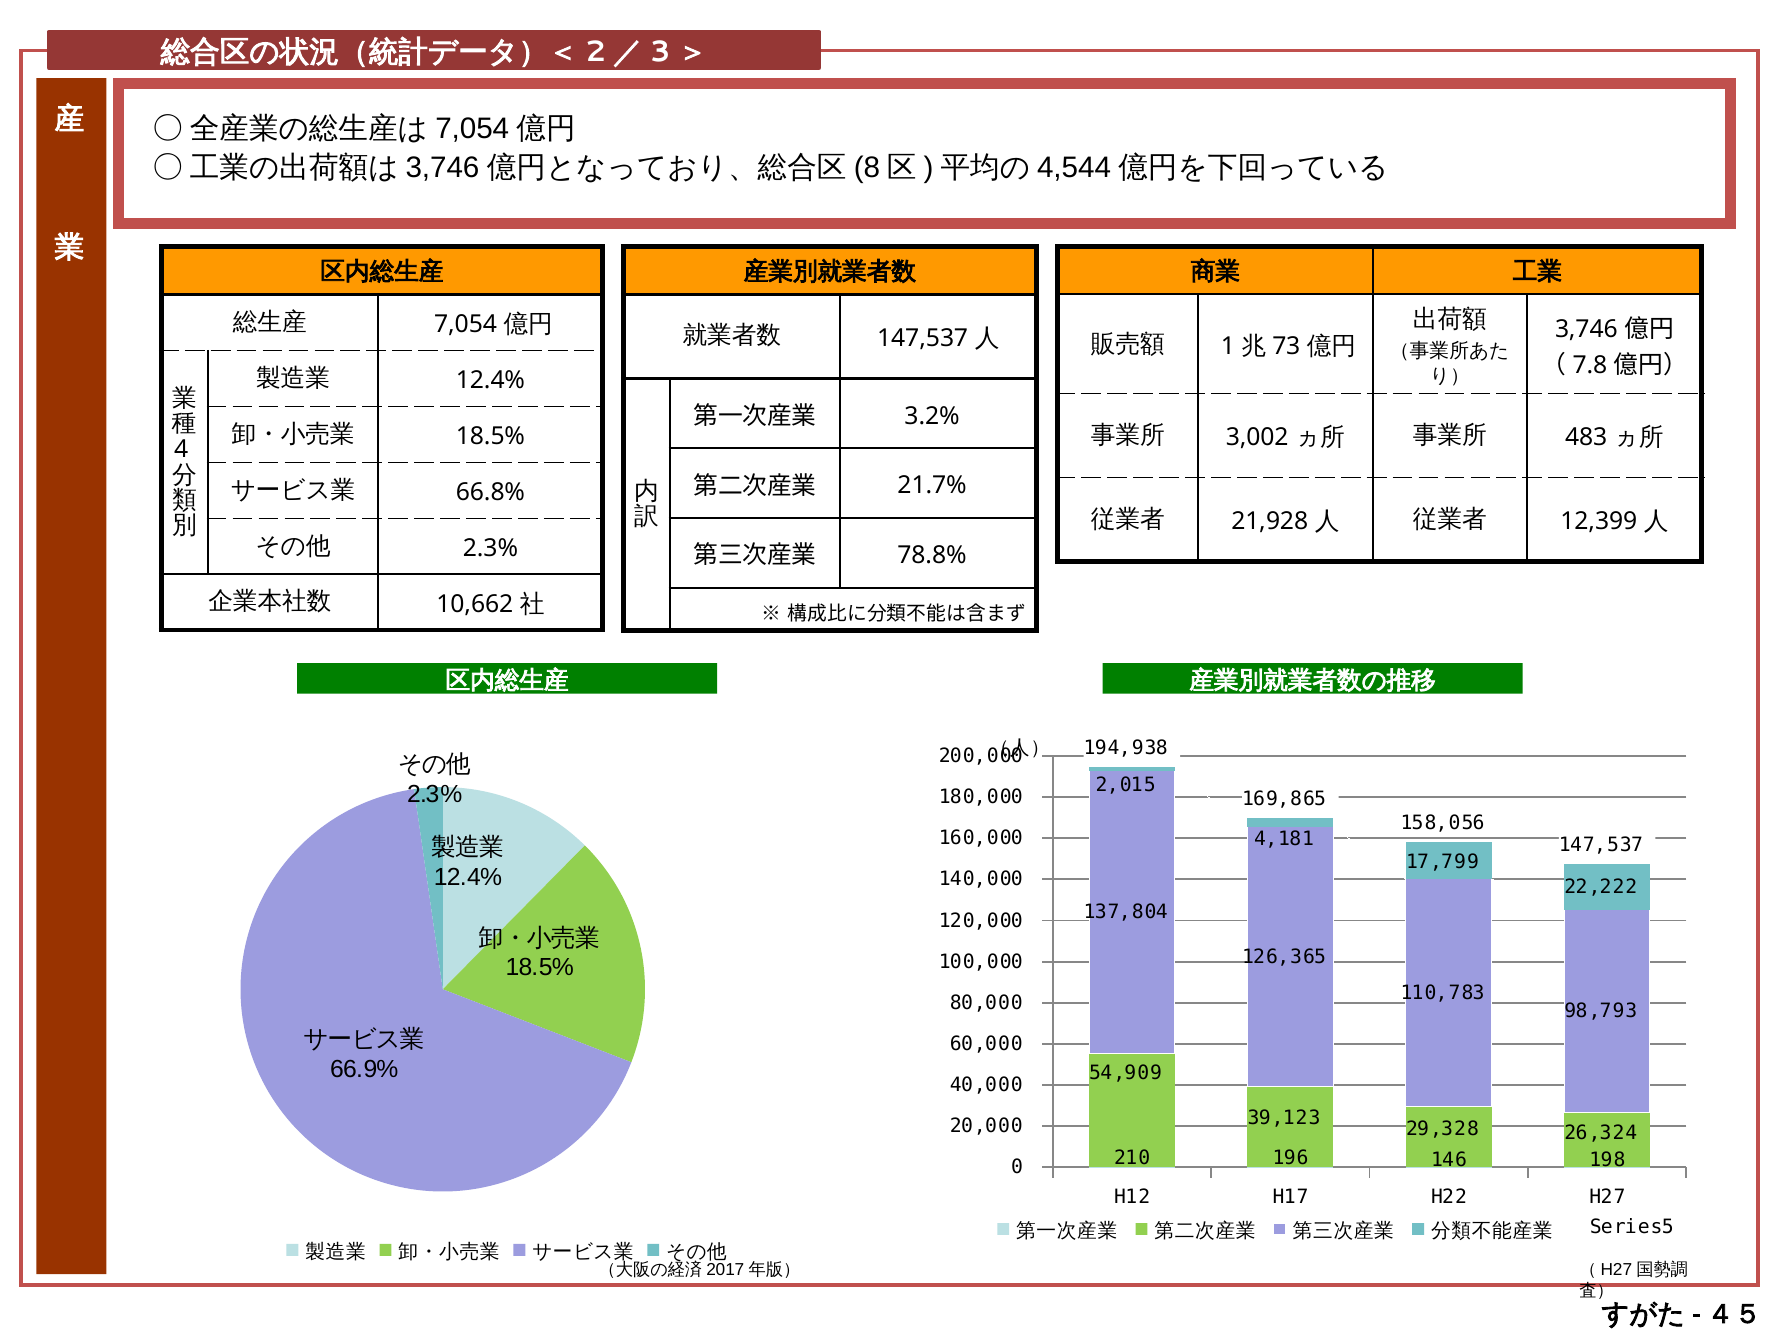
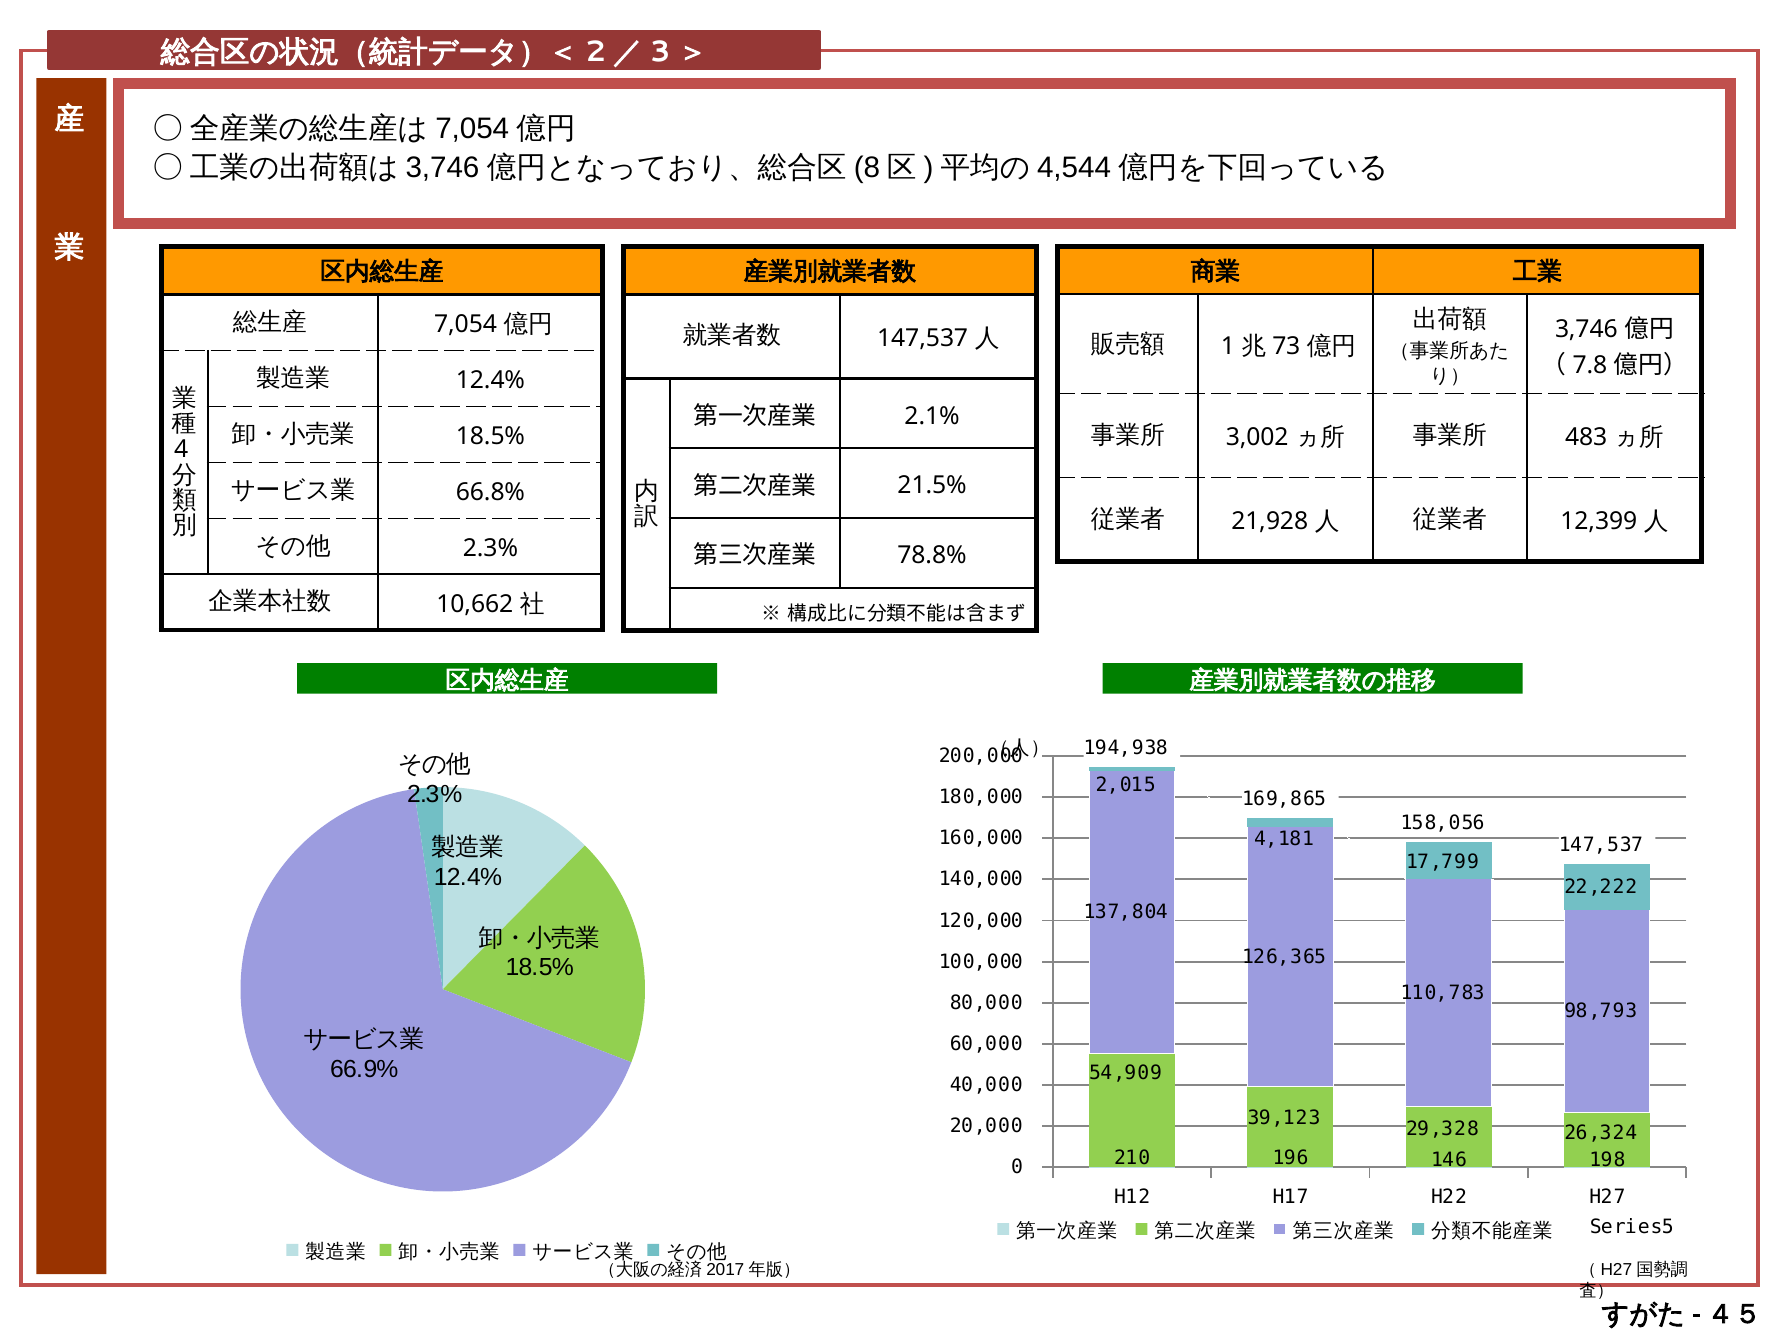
3.2%: 3.2% -> 2.1%
21.7%: 21.7% -> 21.5%
